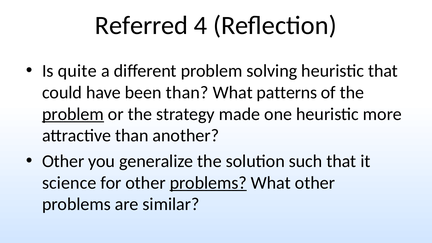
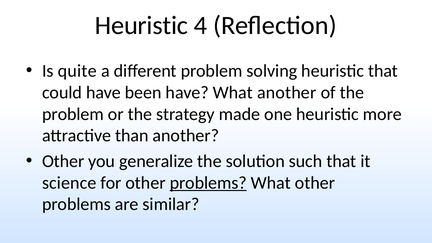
Referred at (141, 25): Referred -> Heuristic
been than: than -> have
What patterns: patterns -> another
problem at (73, 114) underline: present -> none
